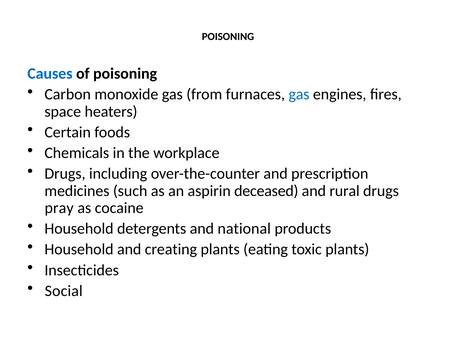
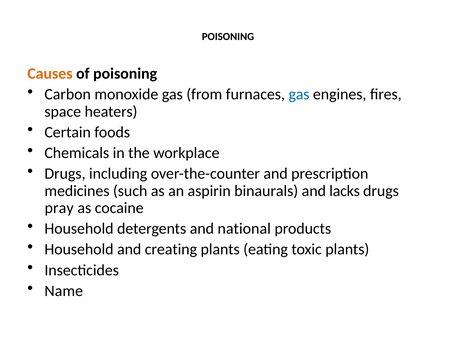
Causes colour: blue -> orange
deceased: deceased -> binaurals
rural: rural -> lacks
Social: Social -> Name
